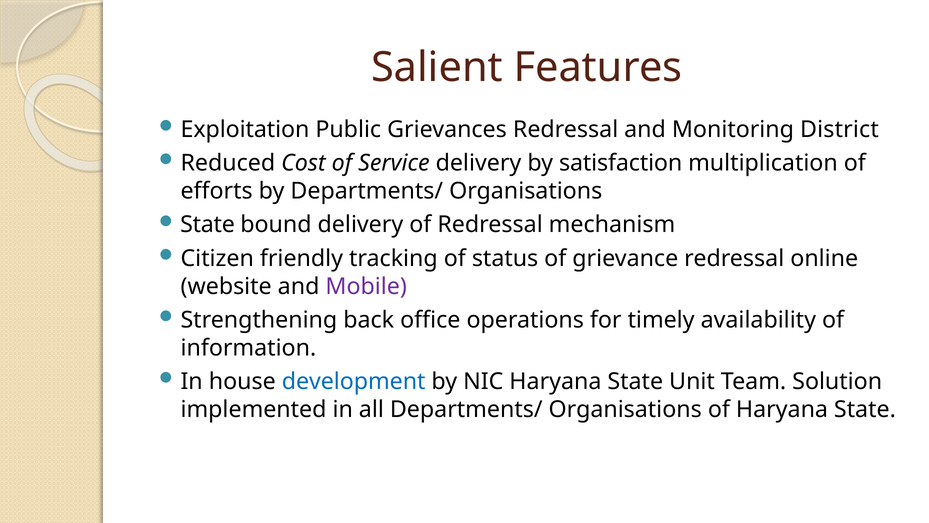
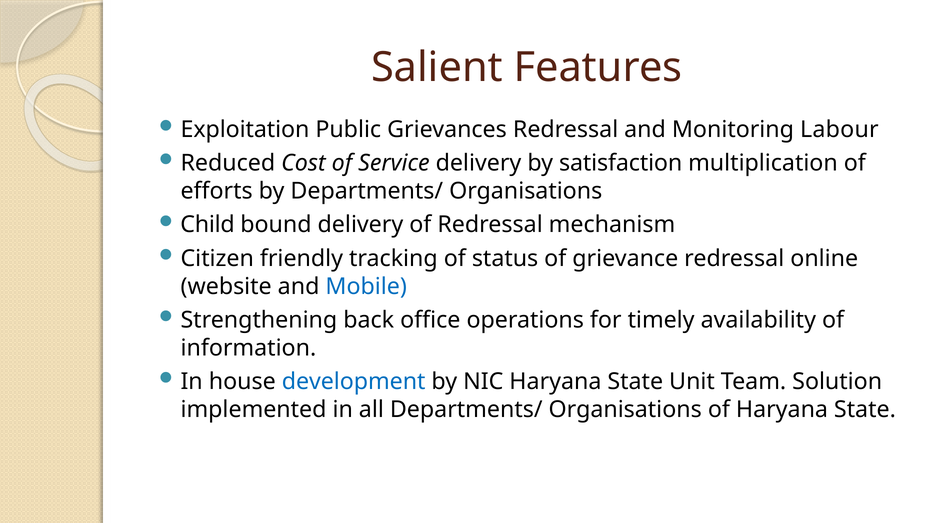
District: District -> Labour
State at (208, 225): State -> Child
Mobile colour: purple -> blue
